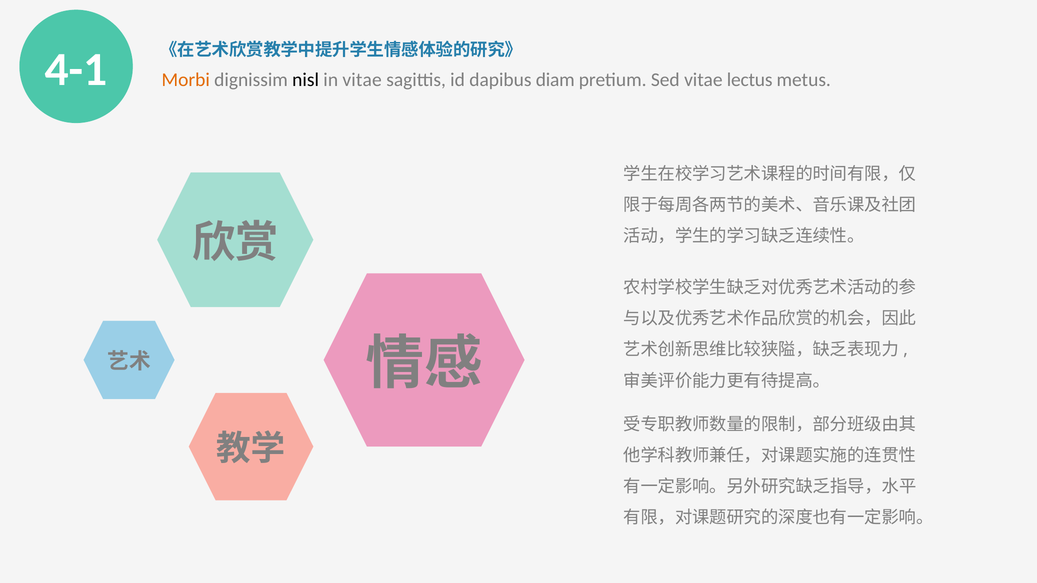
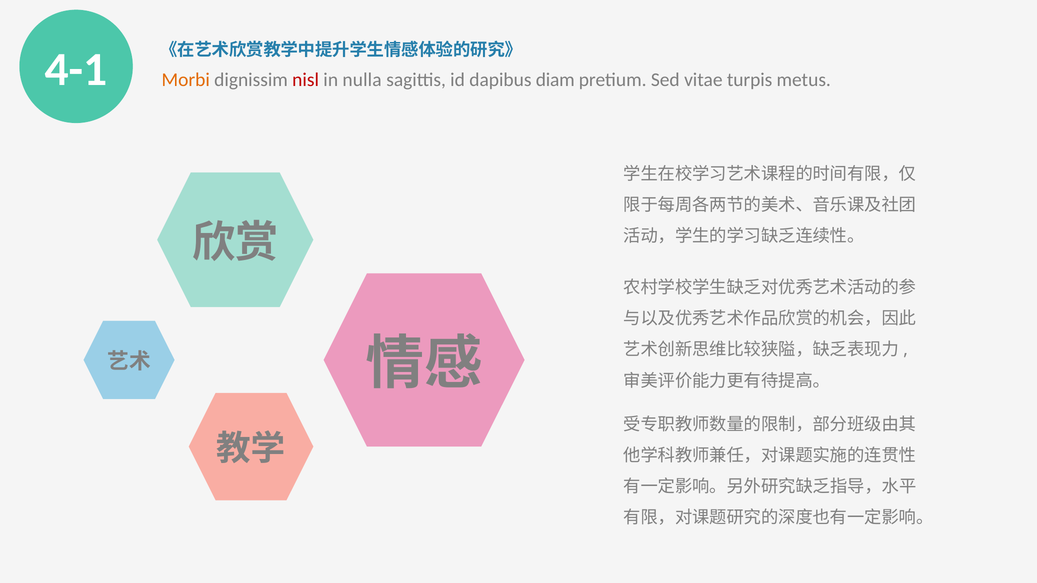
nisl colour: black -> red
in vitae: vitae -> nulla
lectus: lectus -> turpis
